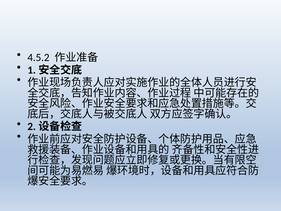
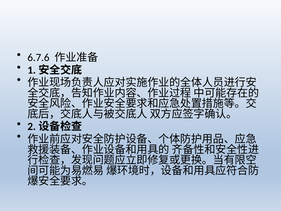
4.5.2: 4.5.2 -> 6.7.6
